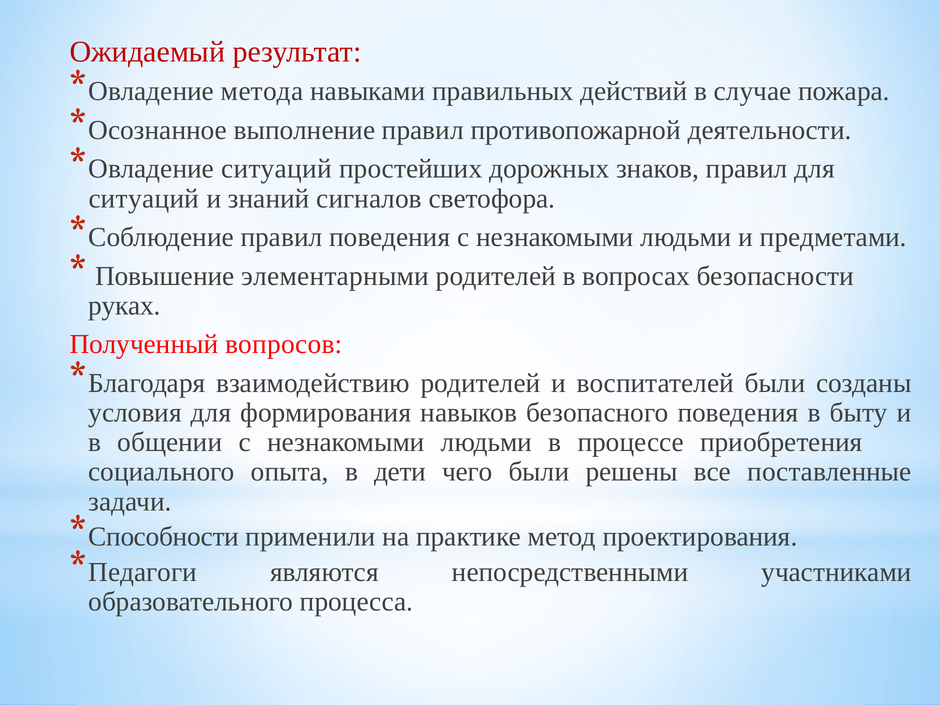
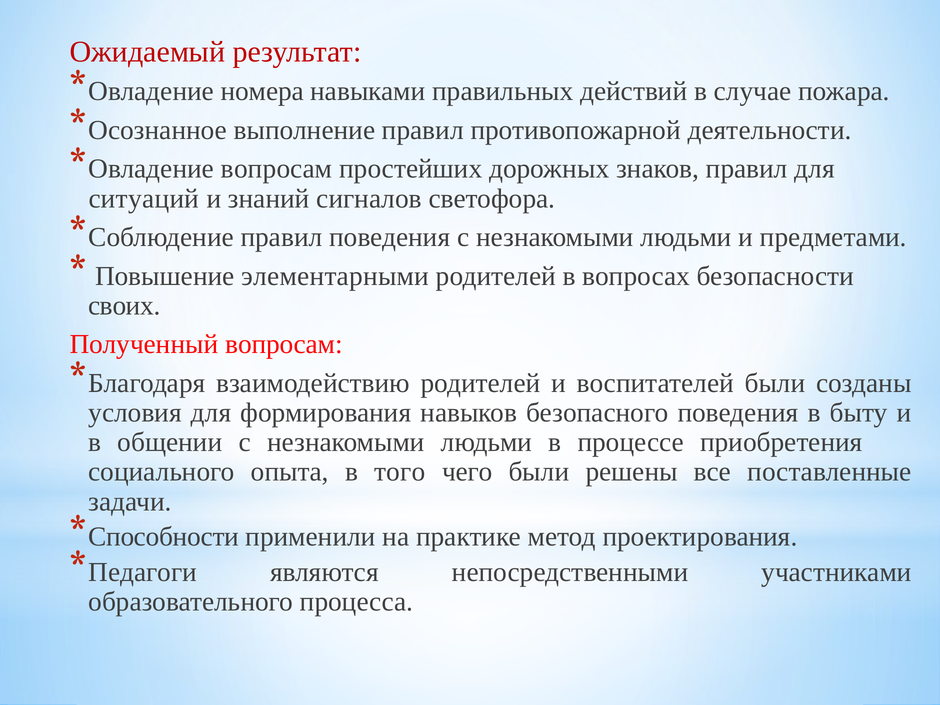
метода: метода -> номера
Овладение ситуаций: ситуаций -> вопросам
руках: руках -> своих
Полученный вопросов: вопросов -> вопросам
дети: дети -> того
